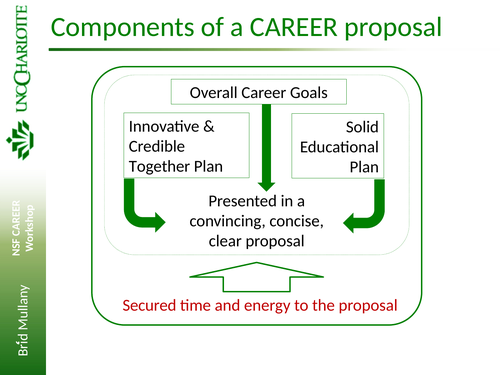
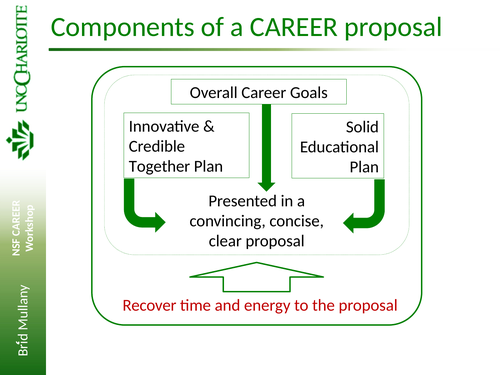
Secured: Secured -> Recover
